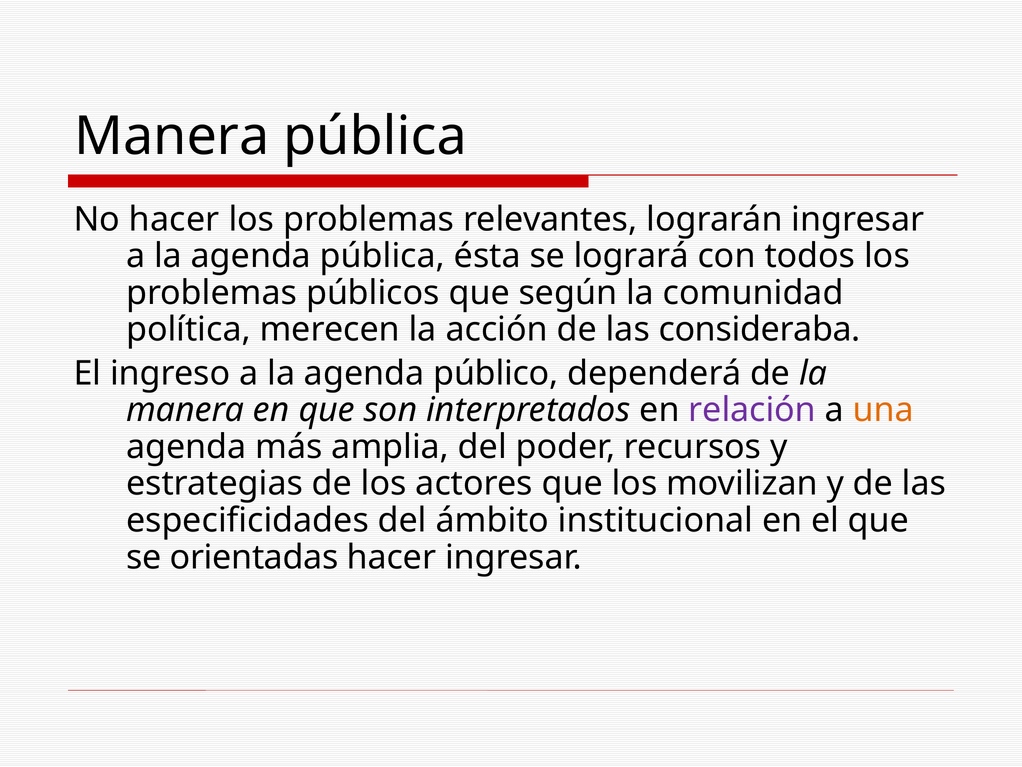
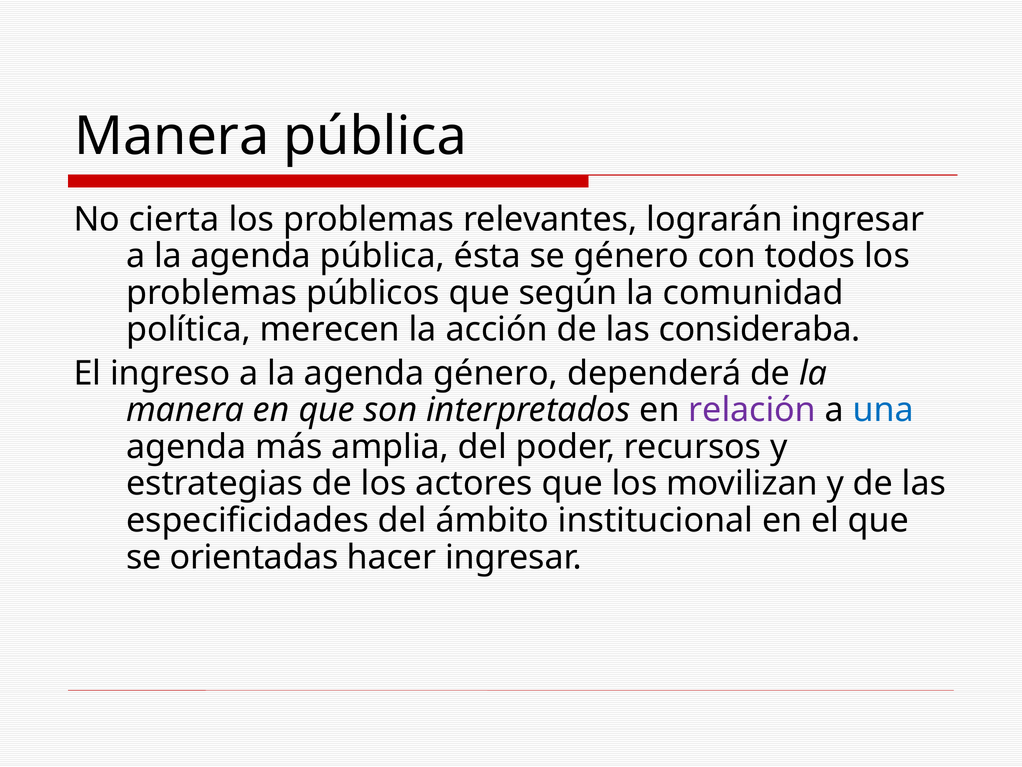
No hacer: hacer -> cierta
se logrará: logrará -> género
agenda público: público -> género
una colour: orange -> blue
